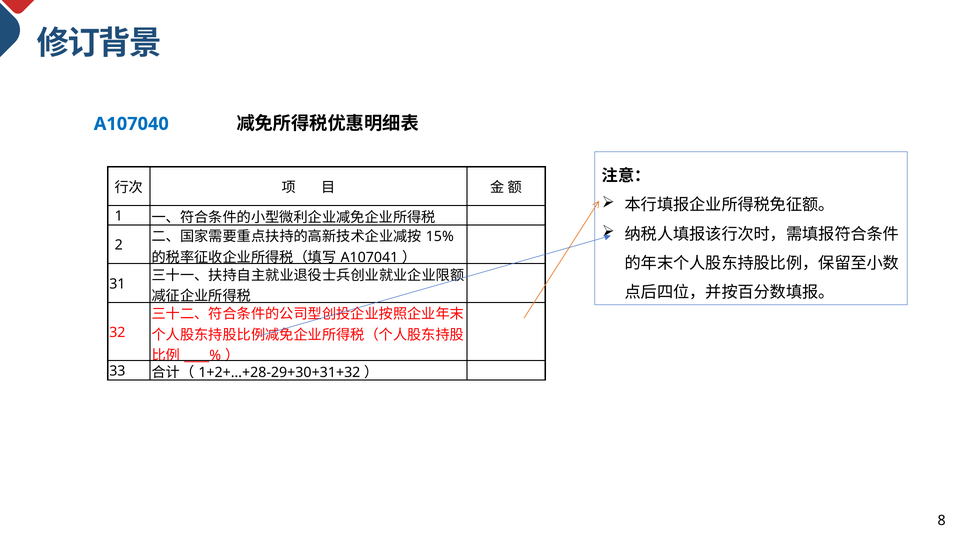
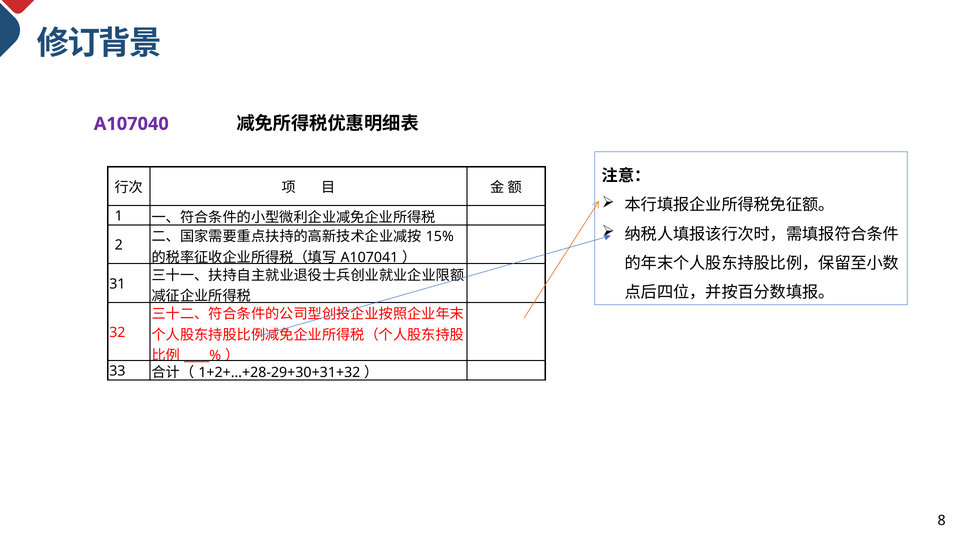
A107040 colour: blue -> purple
